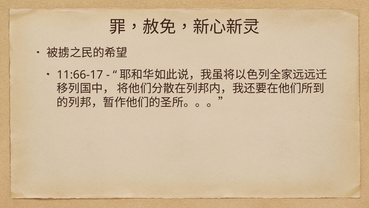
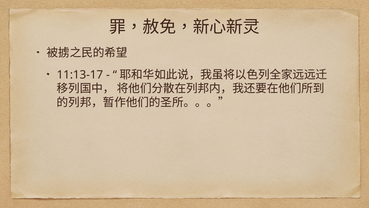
11:66-17: 11:66-17 -> 11:13-17
